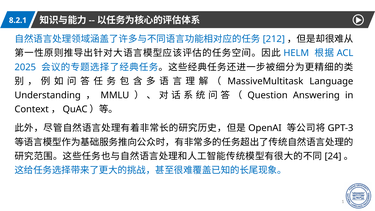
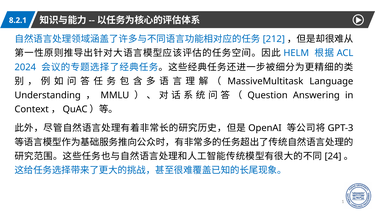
2025: 2025 -> 2024
